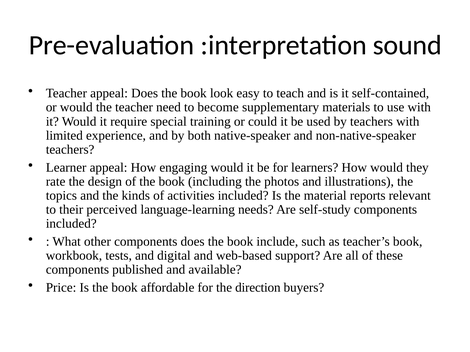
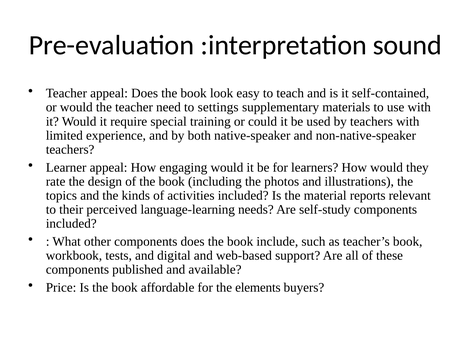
become: become -> settings
direction: direction -> elements
